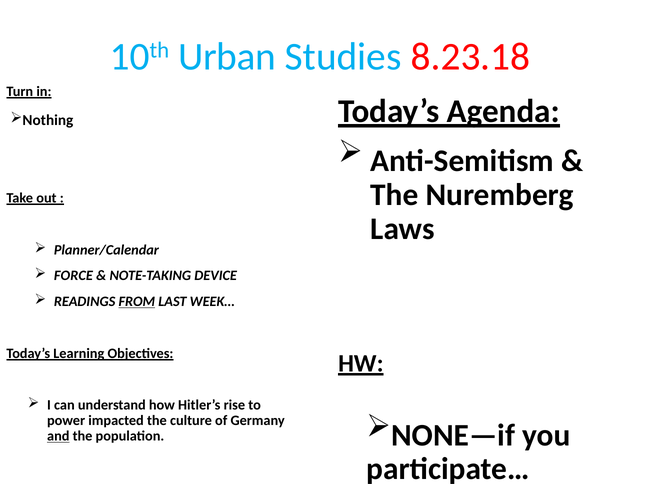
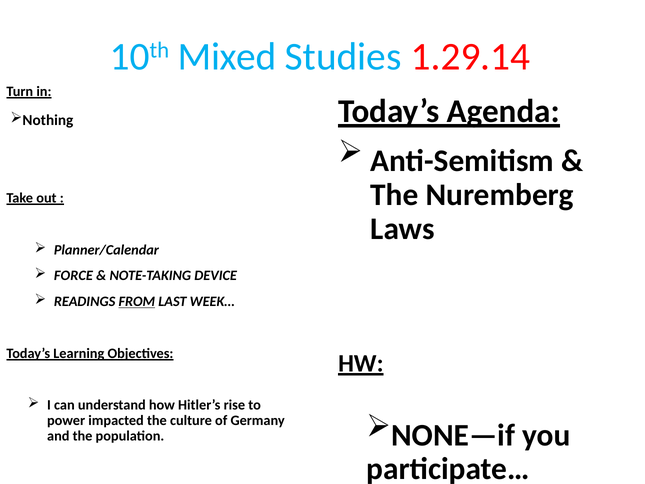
Urban: Urban -> Mixed
8.23.18: 8.23.18 -> 1.29.14
and underline: present -> none
